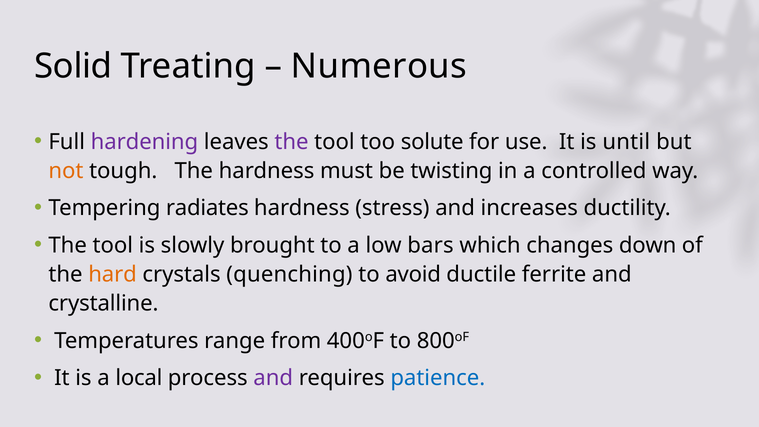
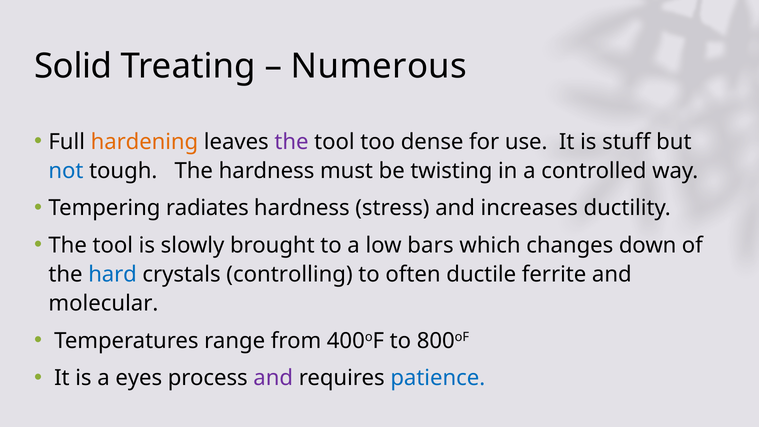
hardening colour: purple -> orange
solute: solute -> dense
until: until -> stuff
not colour: orange -> blue
hard colour: orange -> blue
quenching: quenching -> controlling
avoid: avoid -> often
crystalline: crystalline -> molecular
local: local -> eyes
